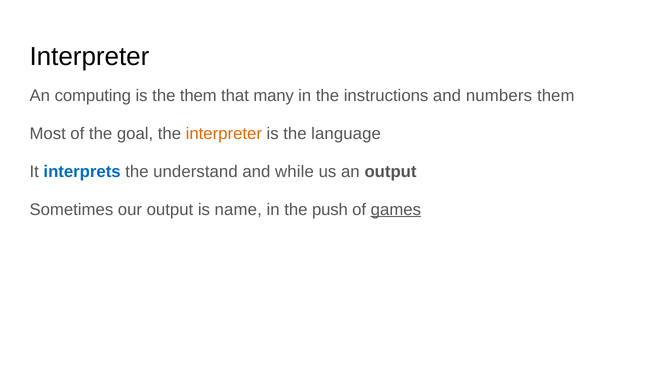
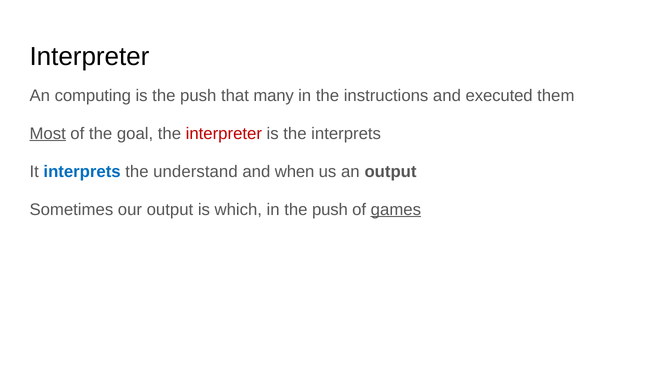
is the them: them -> push
numbers: numbers -> executed
Most underline: none -> present
interpreter at (224, 133) colour: orange -> red
the language: language -> interprets
while: while -> when
name: name -> which
